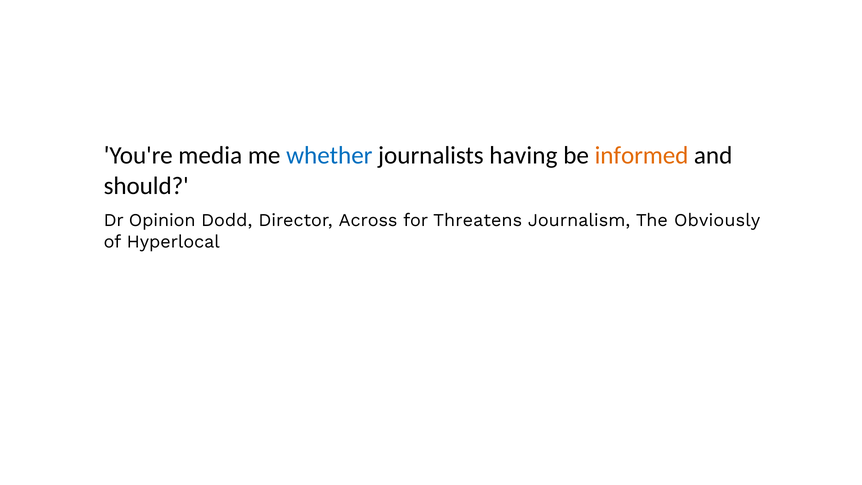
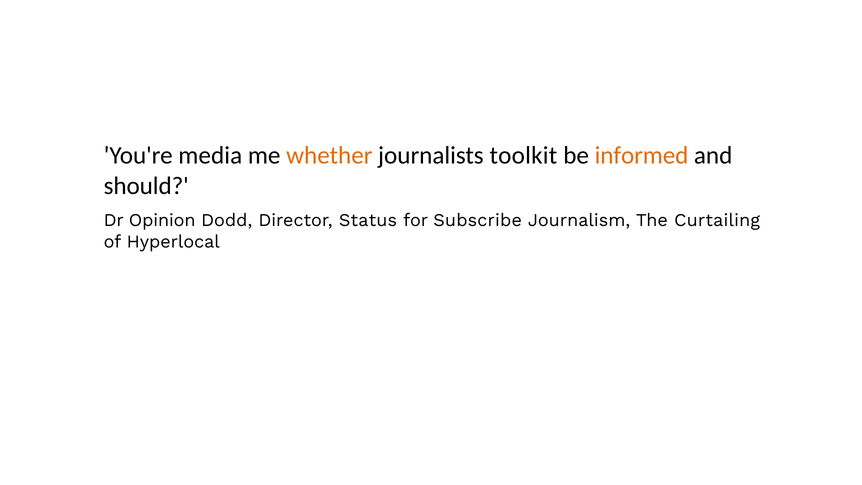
whether colour: blue -> orange
having: having -> toolkit
Across: Across -> Status
Threatens: Threatens -> Subscribe
Obviously: Obviously -> Curtailing
